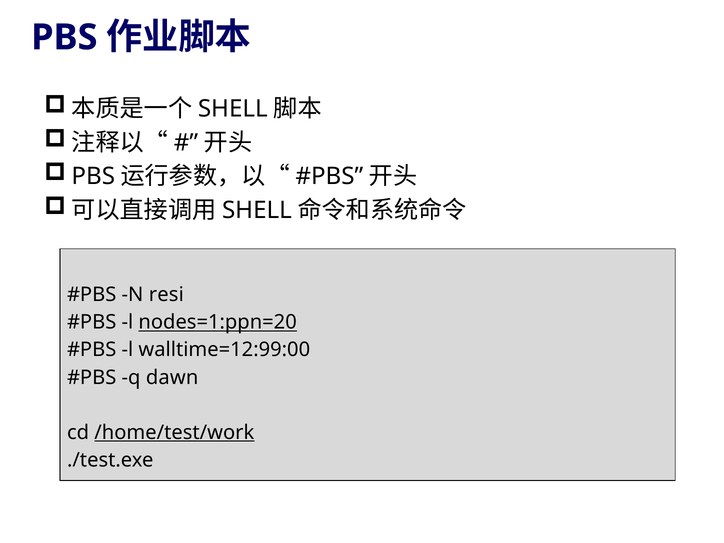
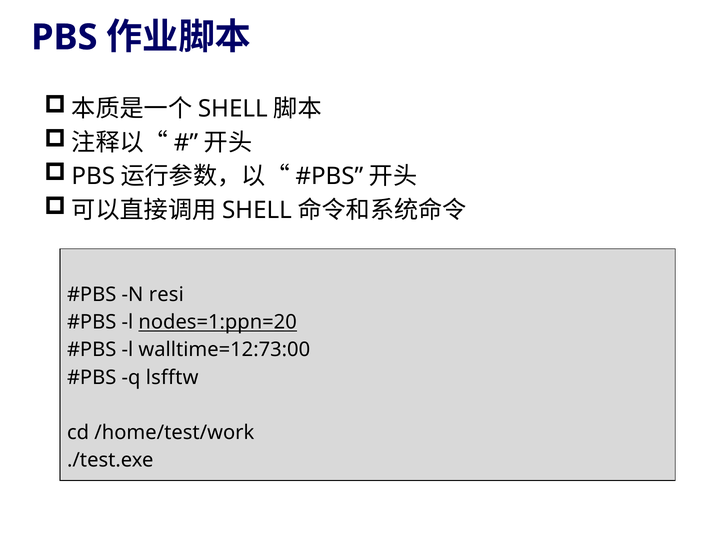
walltime=12:99:00: walltime=12:99:00 -> walltime=12:73:00
dawn: dawn -> lsfftw
/home/test/work underline: present -> none
